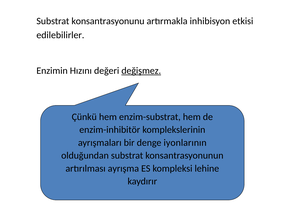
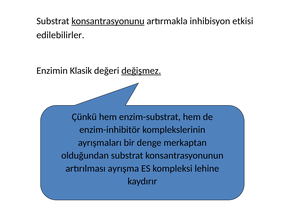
konsantrasyonunu underline: none -> present
Hızını: Hızını -> Klasik
iyonlarının: iyonlarının -> merkaptan
